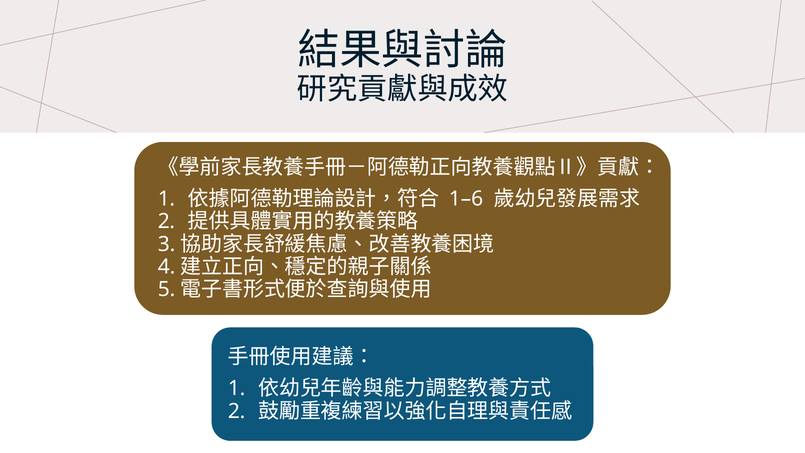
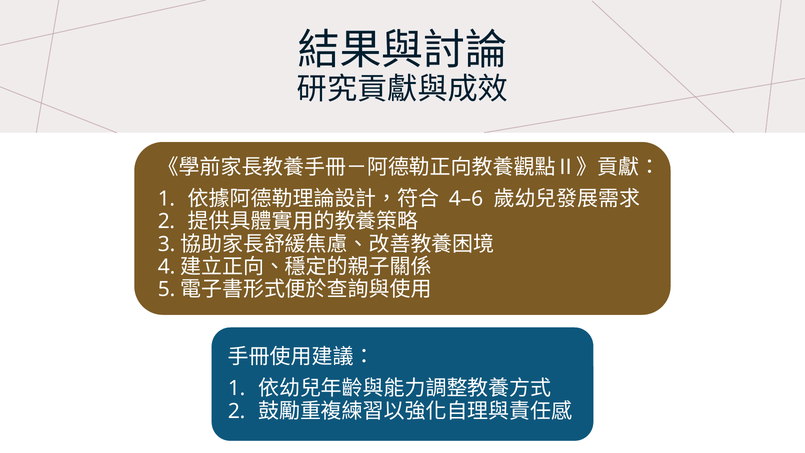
1–6: 1–6 -> 4–6
